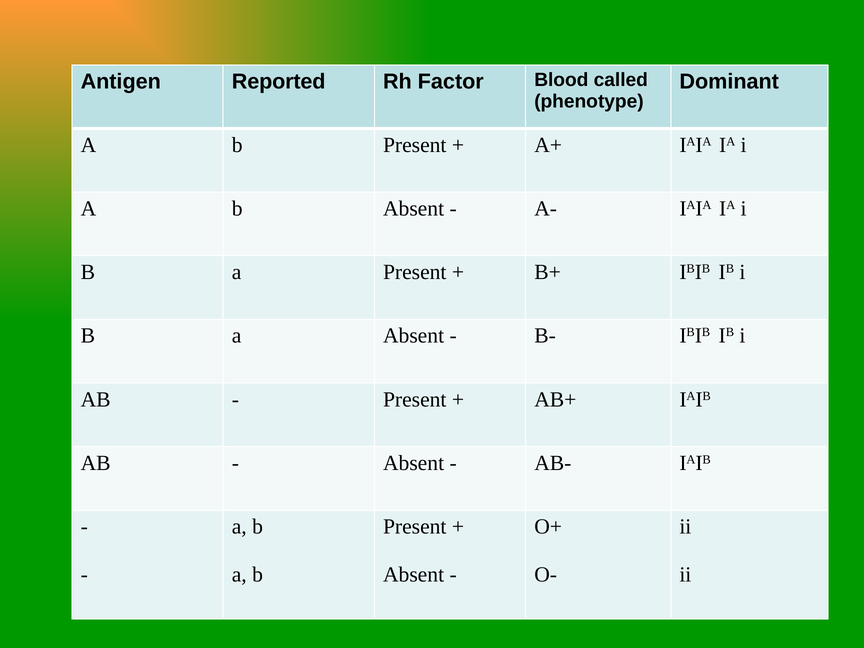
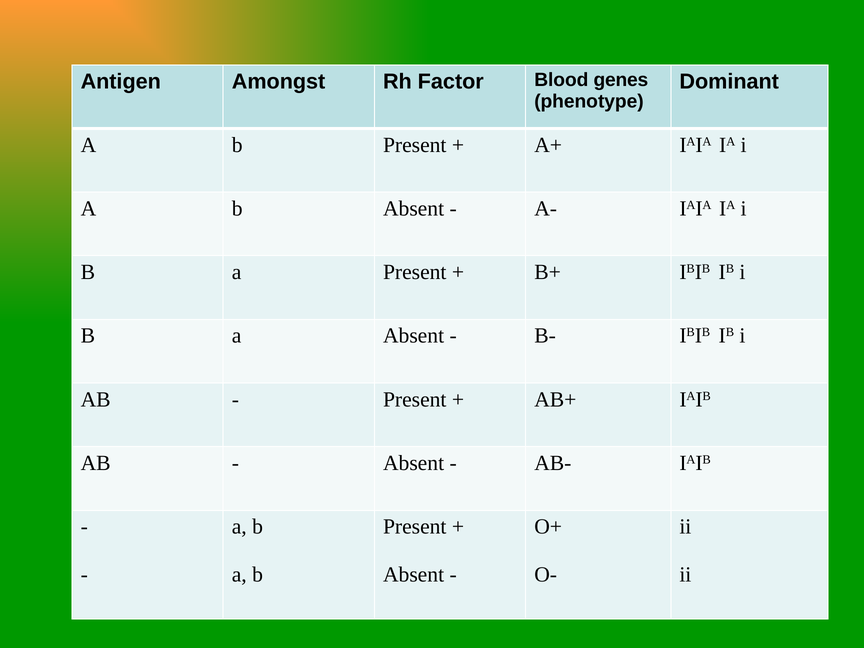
Reported: Reported -> Amongst
called: called -> genes
